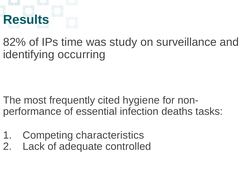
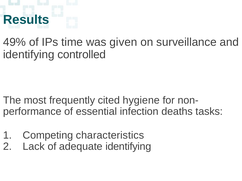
82%: 82% -> 49%
study: study -> given
occurring: occurring -> controlled
adequate controlled: controlled -> identifying
